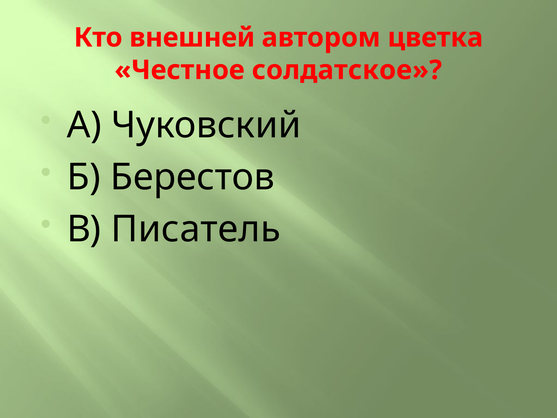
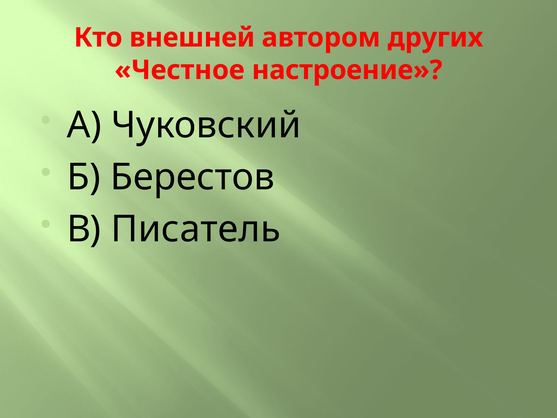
цветка: цветка -> других
солдатское: солдатское -> настроение
